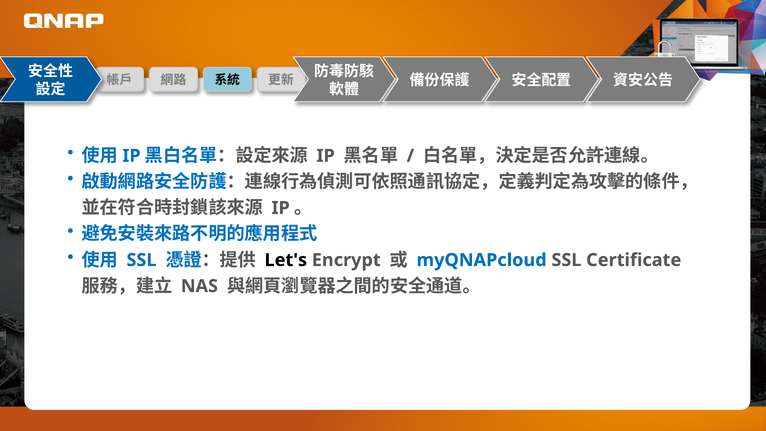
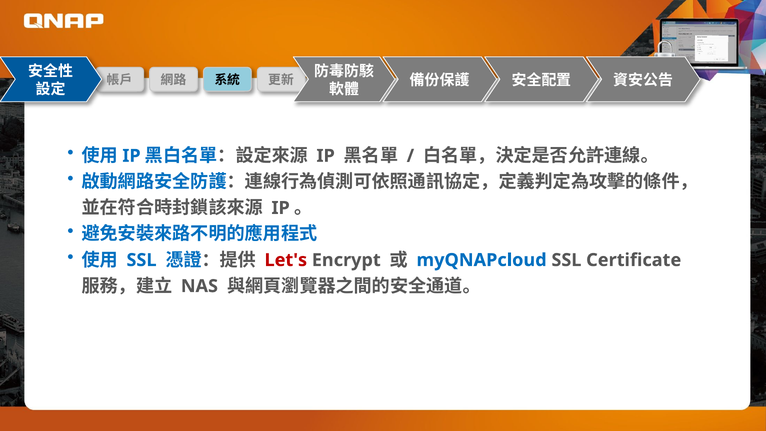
Let's colour: black -> red
